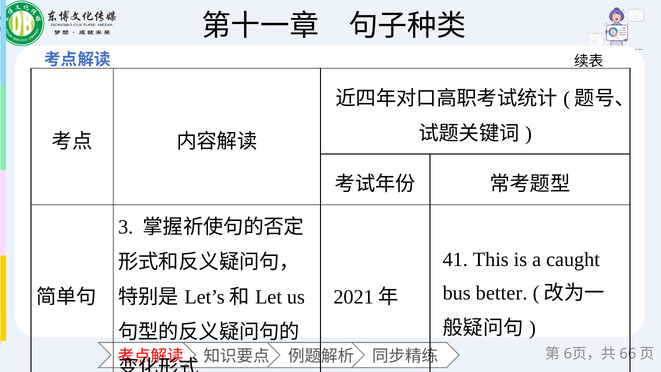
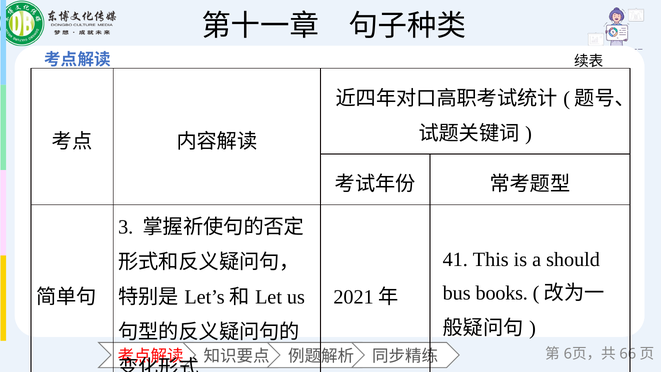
caught: caught -> should
better: better -> books
